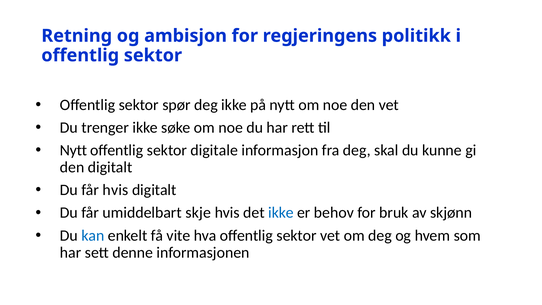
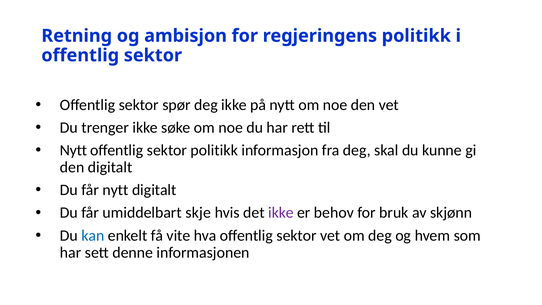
sektor digitale: digitale -> politikk
får hvis: hvis -> nytt
ikke at (281, 213) colour: blue -> purple
